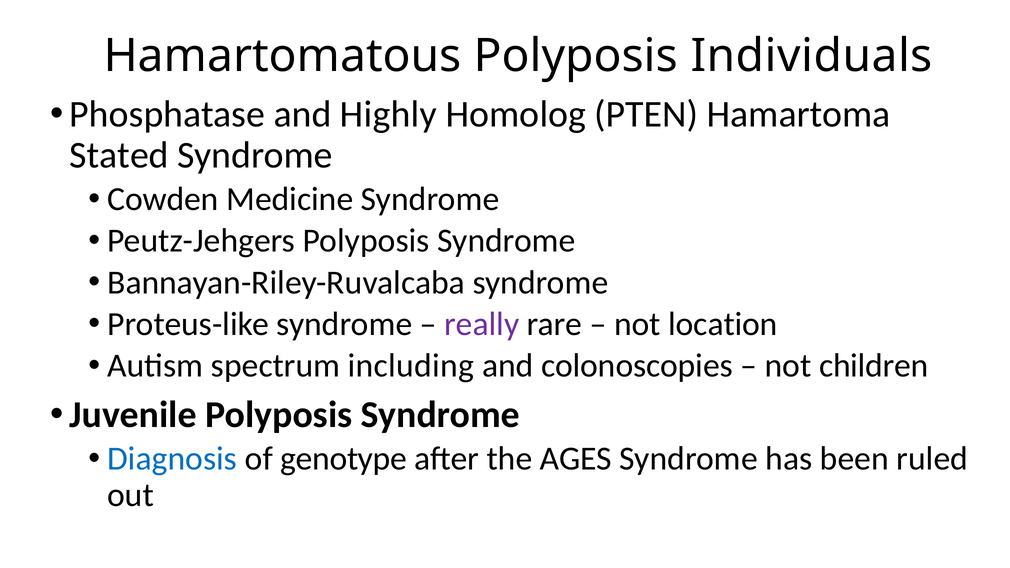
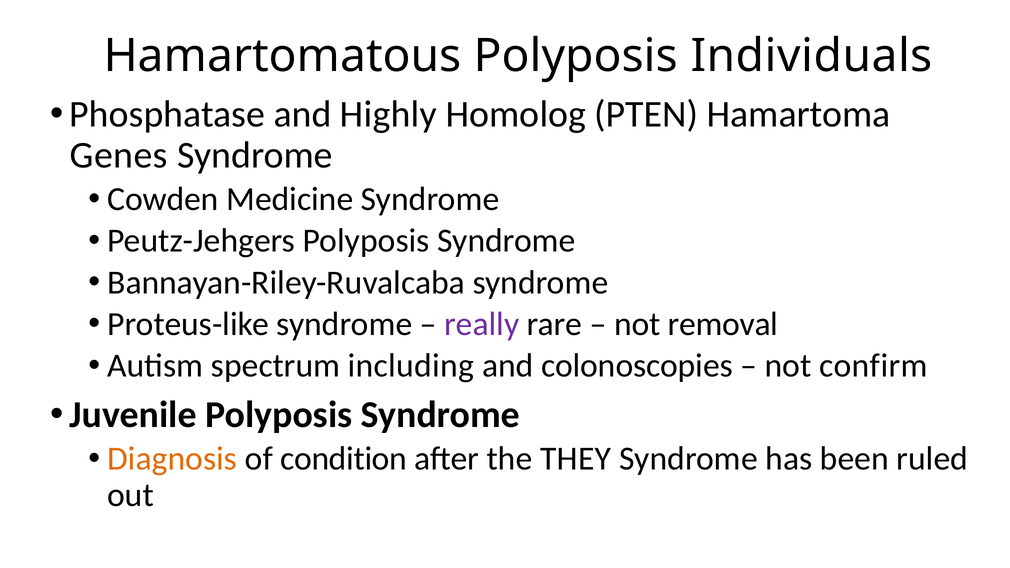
Stated: Stated -> Genes
location: location -> removal
children: children -> confirm
Diagnosis colour: blue -> orange
genotype: genotype -> condition
AGES: AGES -> THEY
